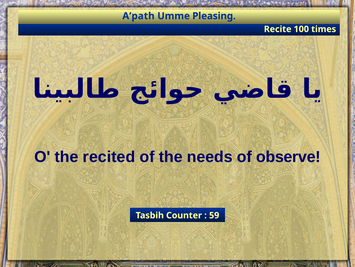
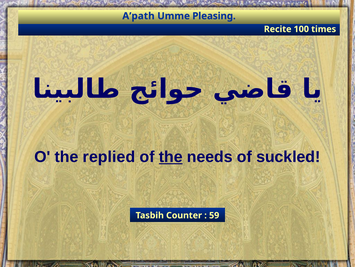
recited: recited -> replied
the at (171, 157) underline: none -> present
observe: observe -> suckled
